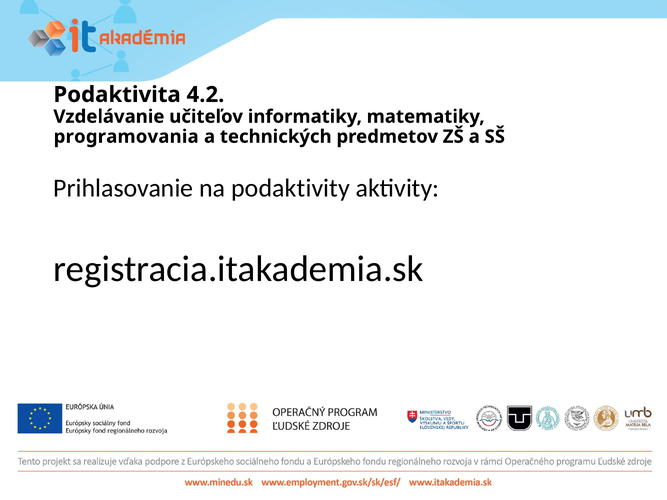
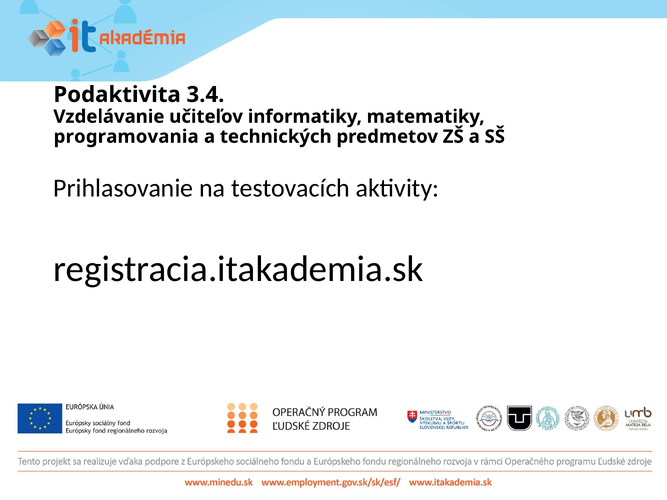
4.2: 4.2 -> 3.4
podaktivity: podaktivity -> testovacích
